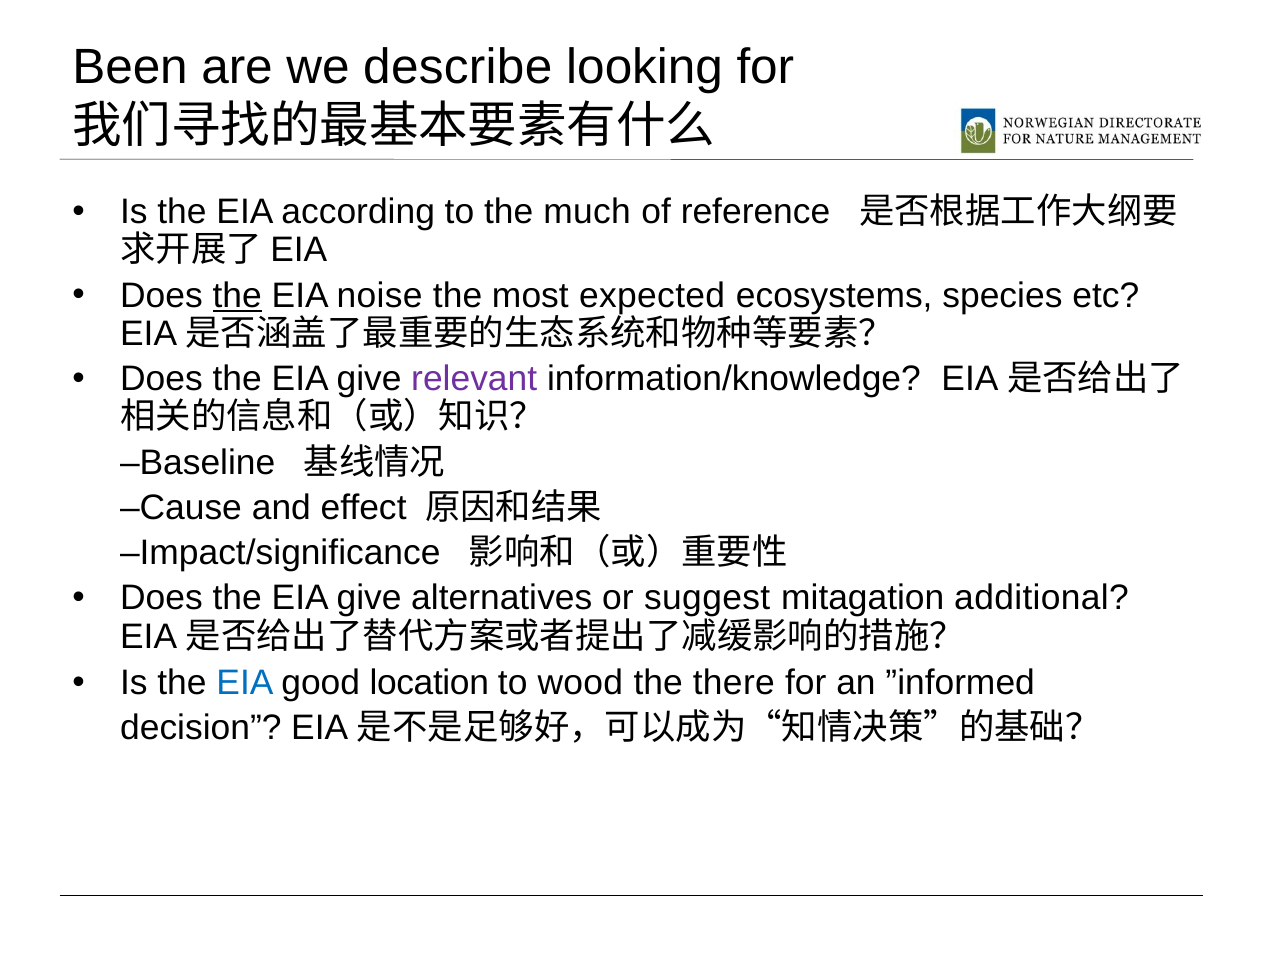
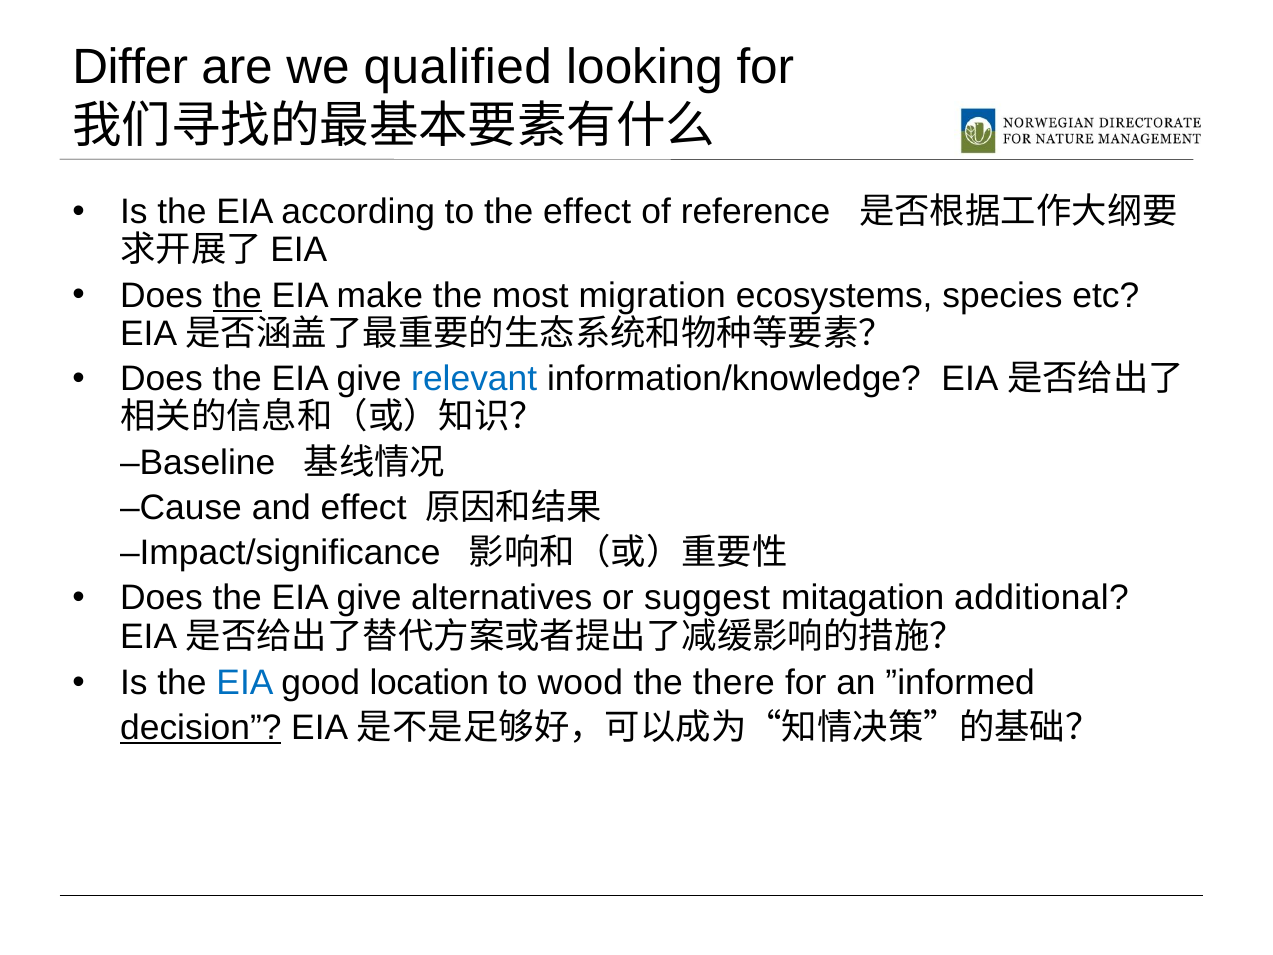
Been: Been -> Differ
describe: describe -> qualified
the much: much -> effect
noise: noise -> make
expected: expected -> migration
relevant colour: purple -> blue
decision underline: none -> present
